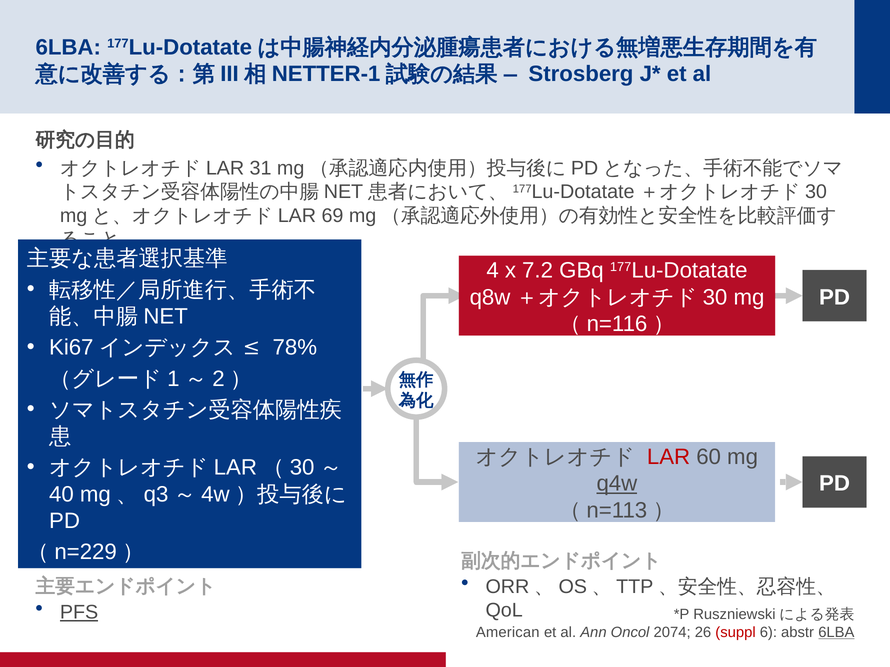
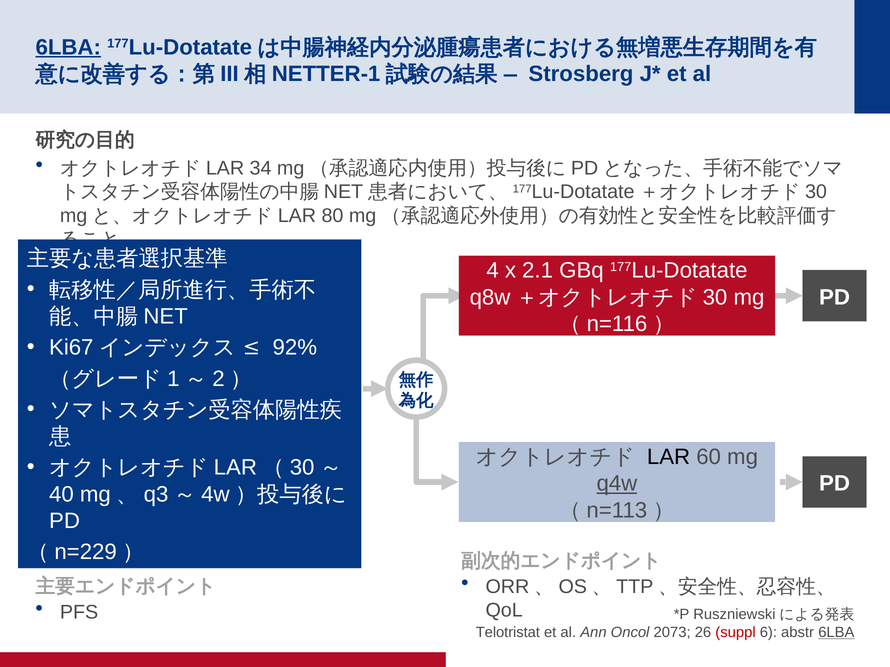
6LBA at (68, 47) underline: none -> present
31: 31 -> 34
69: 69 -> 80
7.2: 7.2 -> 2.1
78%: 78% -> 92%
LAR colour: red -> black
PFS underline: present -> none
American: American -> Telotristat
2074: 2074 -> 2073
